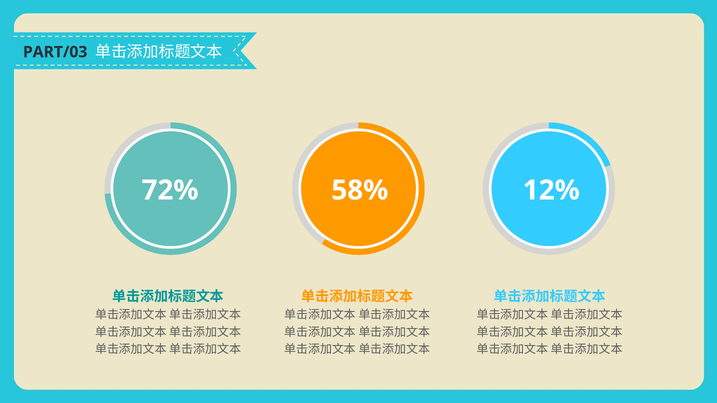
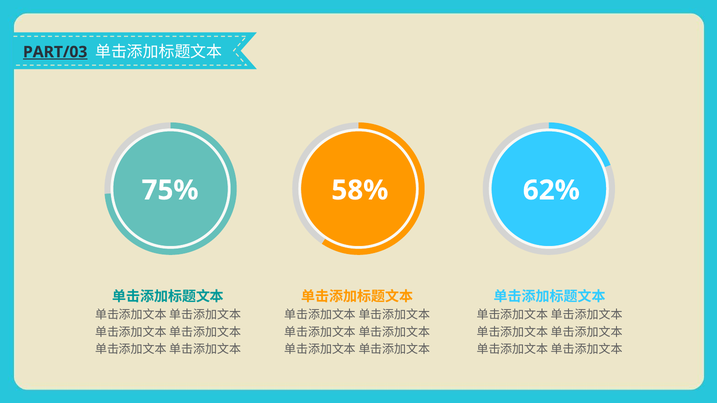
PART/03 underline: none -> present
72%: 72% -> 75%
12%: 12% -> 62%
